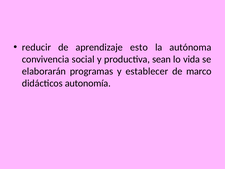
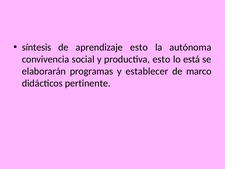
reducir: reducir -> síntesis
productiva sean: sean -> esto
vida: vida -> está
autonomía: autonomía -> pertinente
